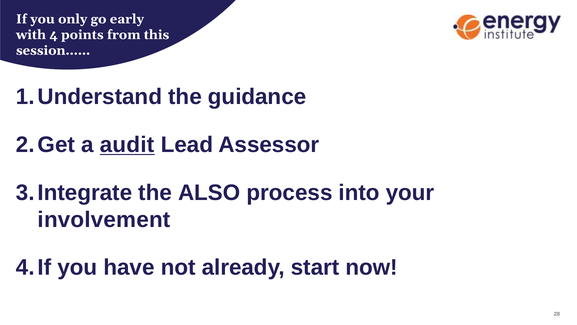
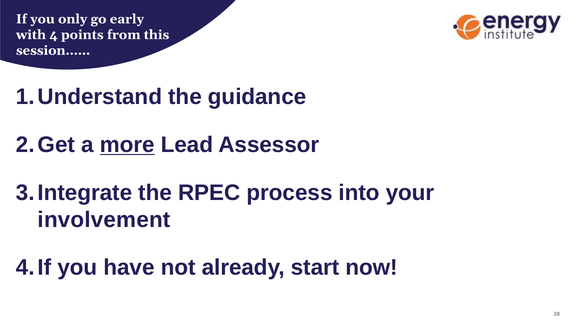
audit: audit -> more
ALSO: ALSO -> RPEC
